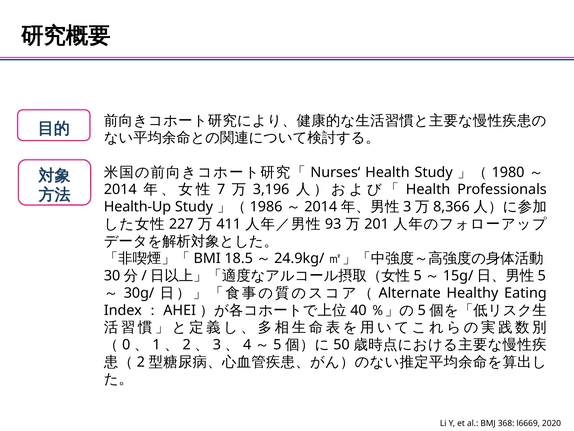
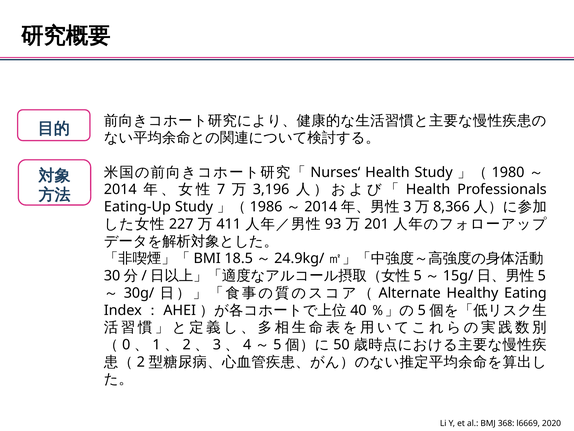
Health-Up: Health-Up -> Eating-Up
